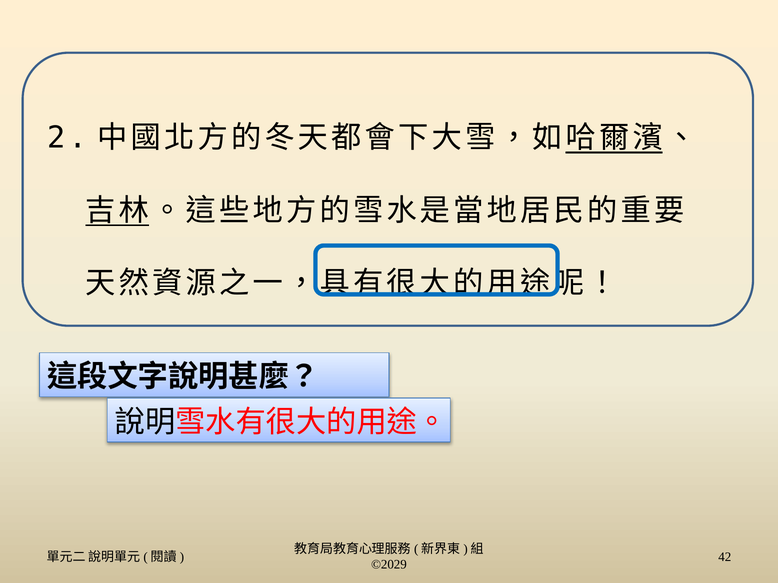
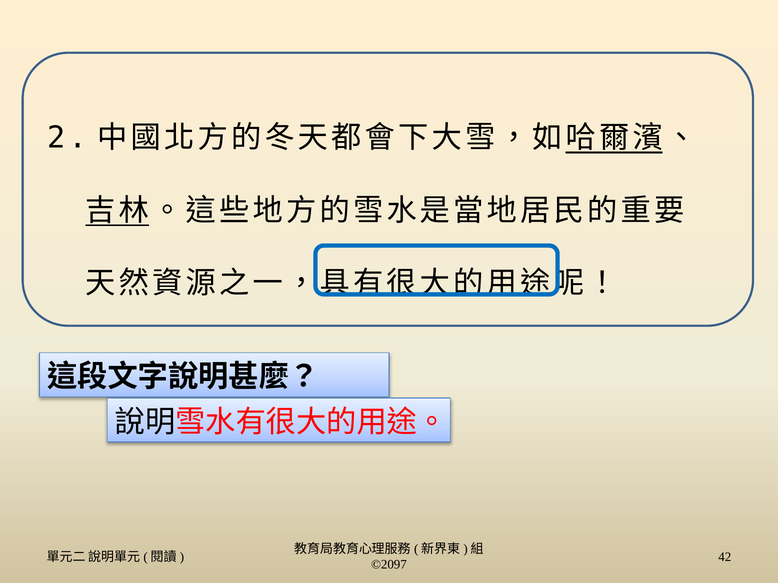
©2029: ©2029 -> ©2097
